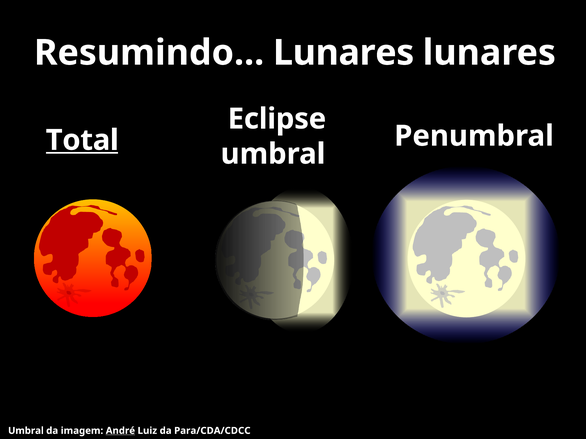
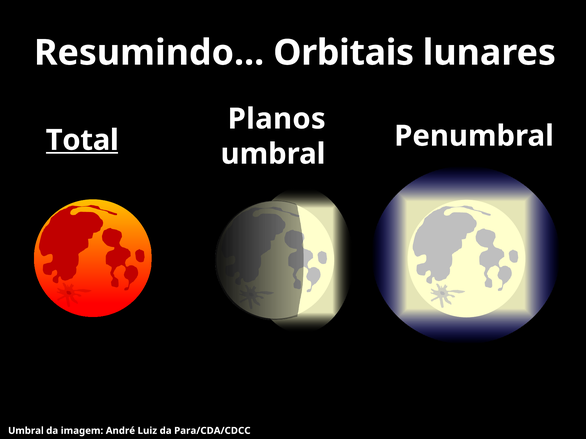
Resumindo Lunares: Lunares -> Orbitais
Eclipse: Eclipse -> Planos
André underline: present -> none
